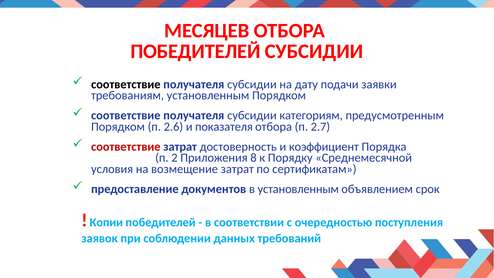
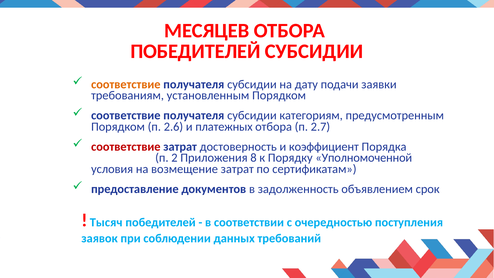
соответствие at (126, 84) colour: black -> orange
показателя: показателя -> платежных
Среднемесячной: Среднемесячной -> Уполномоченной
в установленным: установленным -> задолженность
Копии: Копии -> Тысяч
